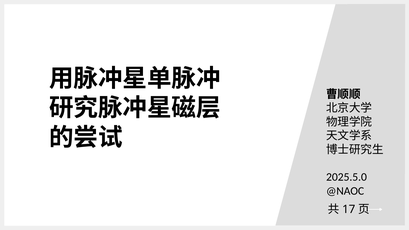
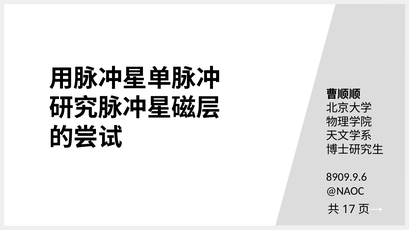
2025.5.0: 2025.5.0 -> 8909.9.6
